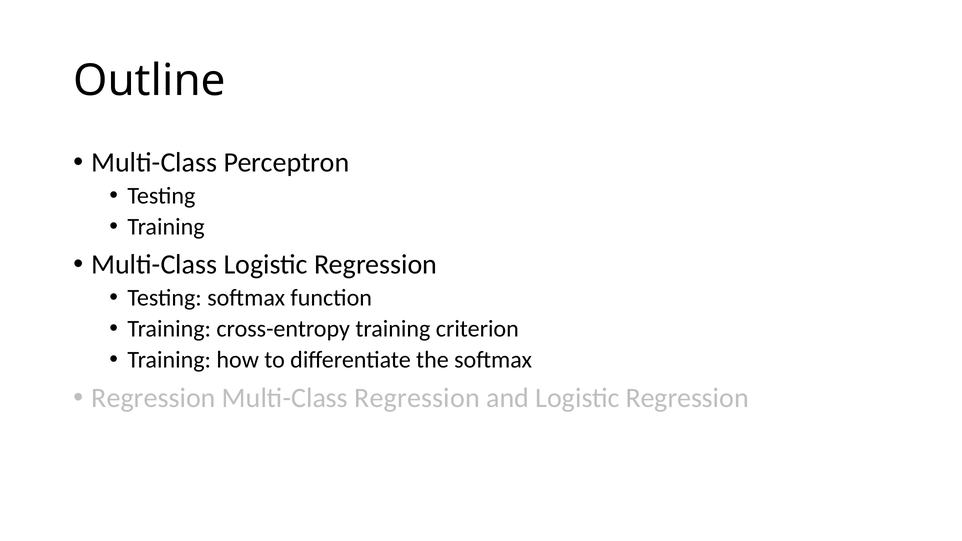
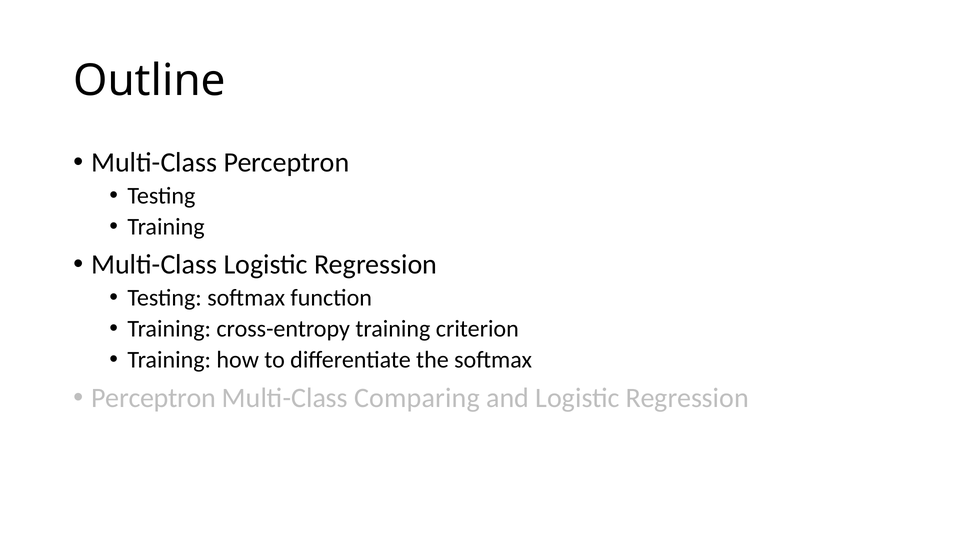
Regression at (153, 398): Regression -> Perceptron
Multi-Class Regression: Regression -> Comparing
